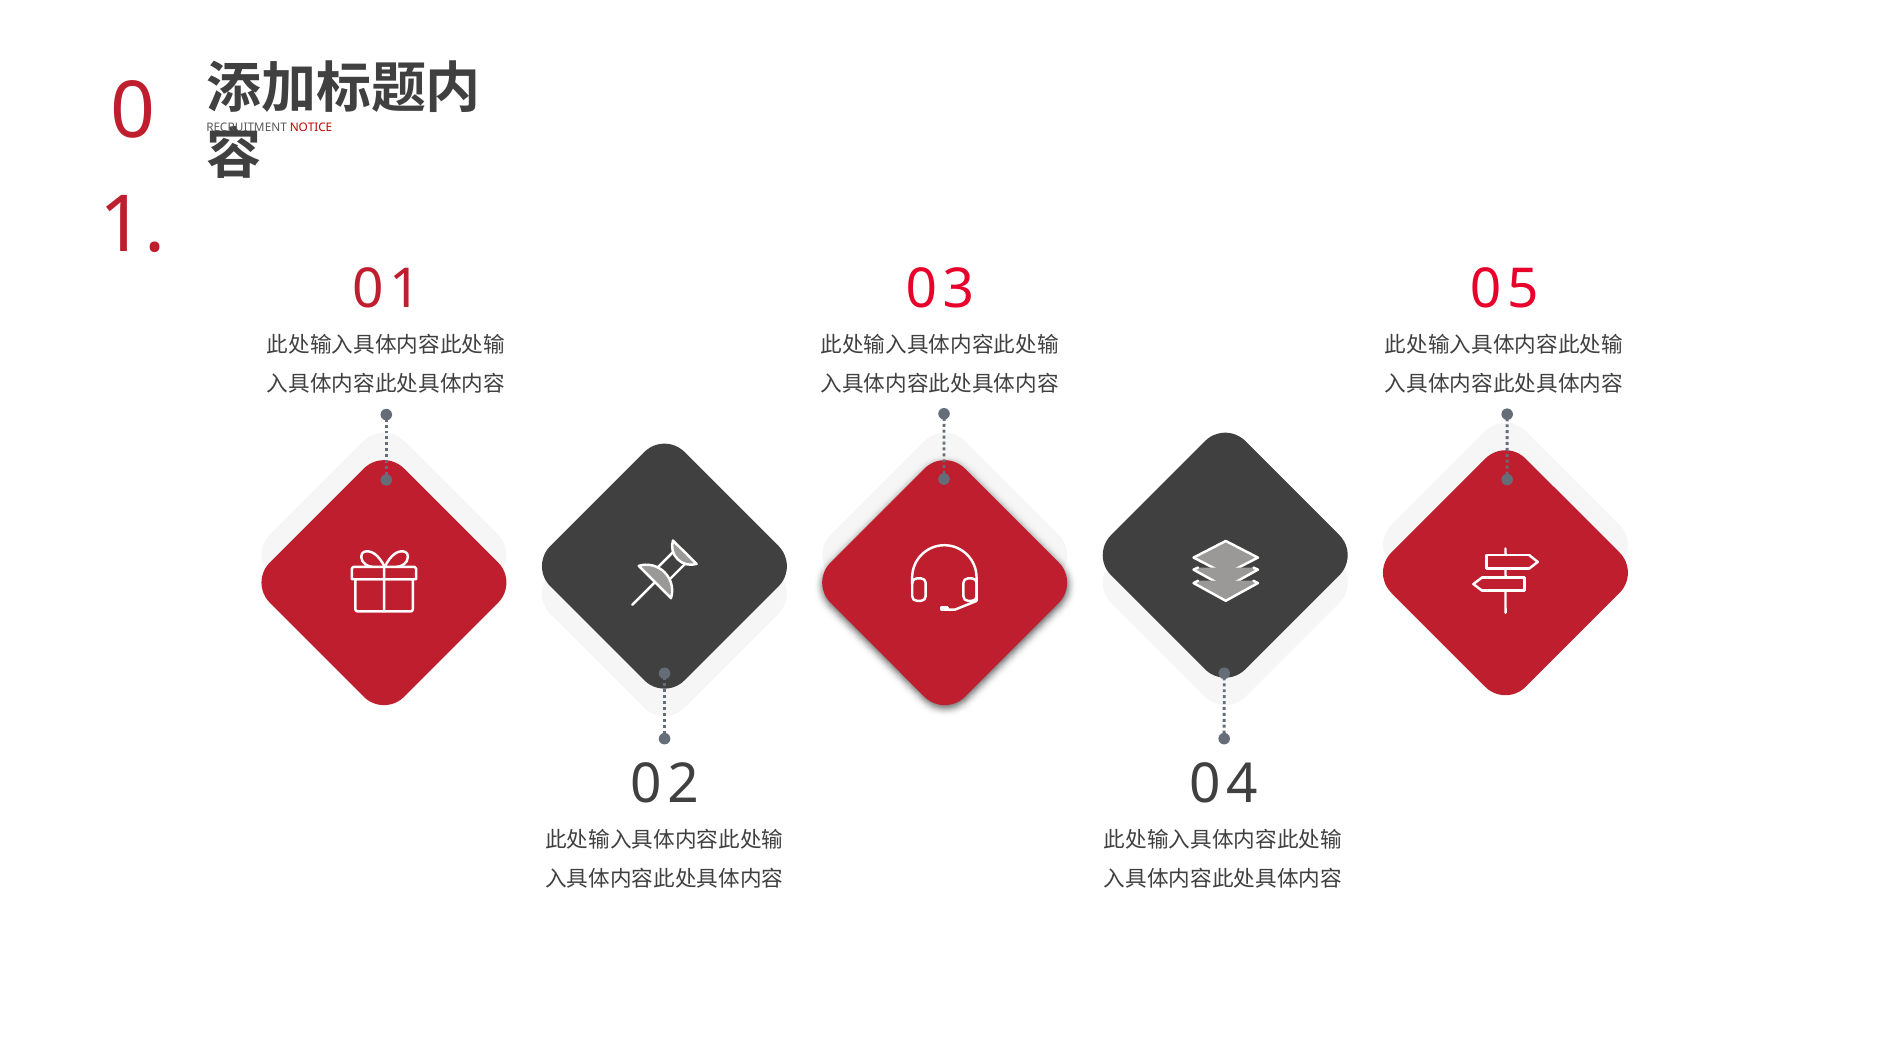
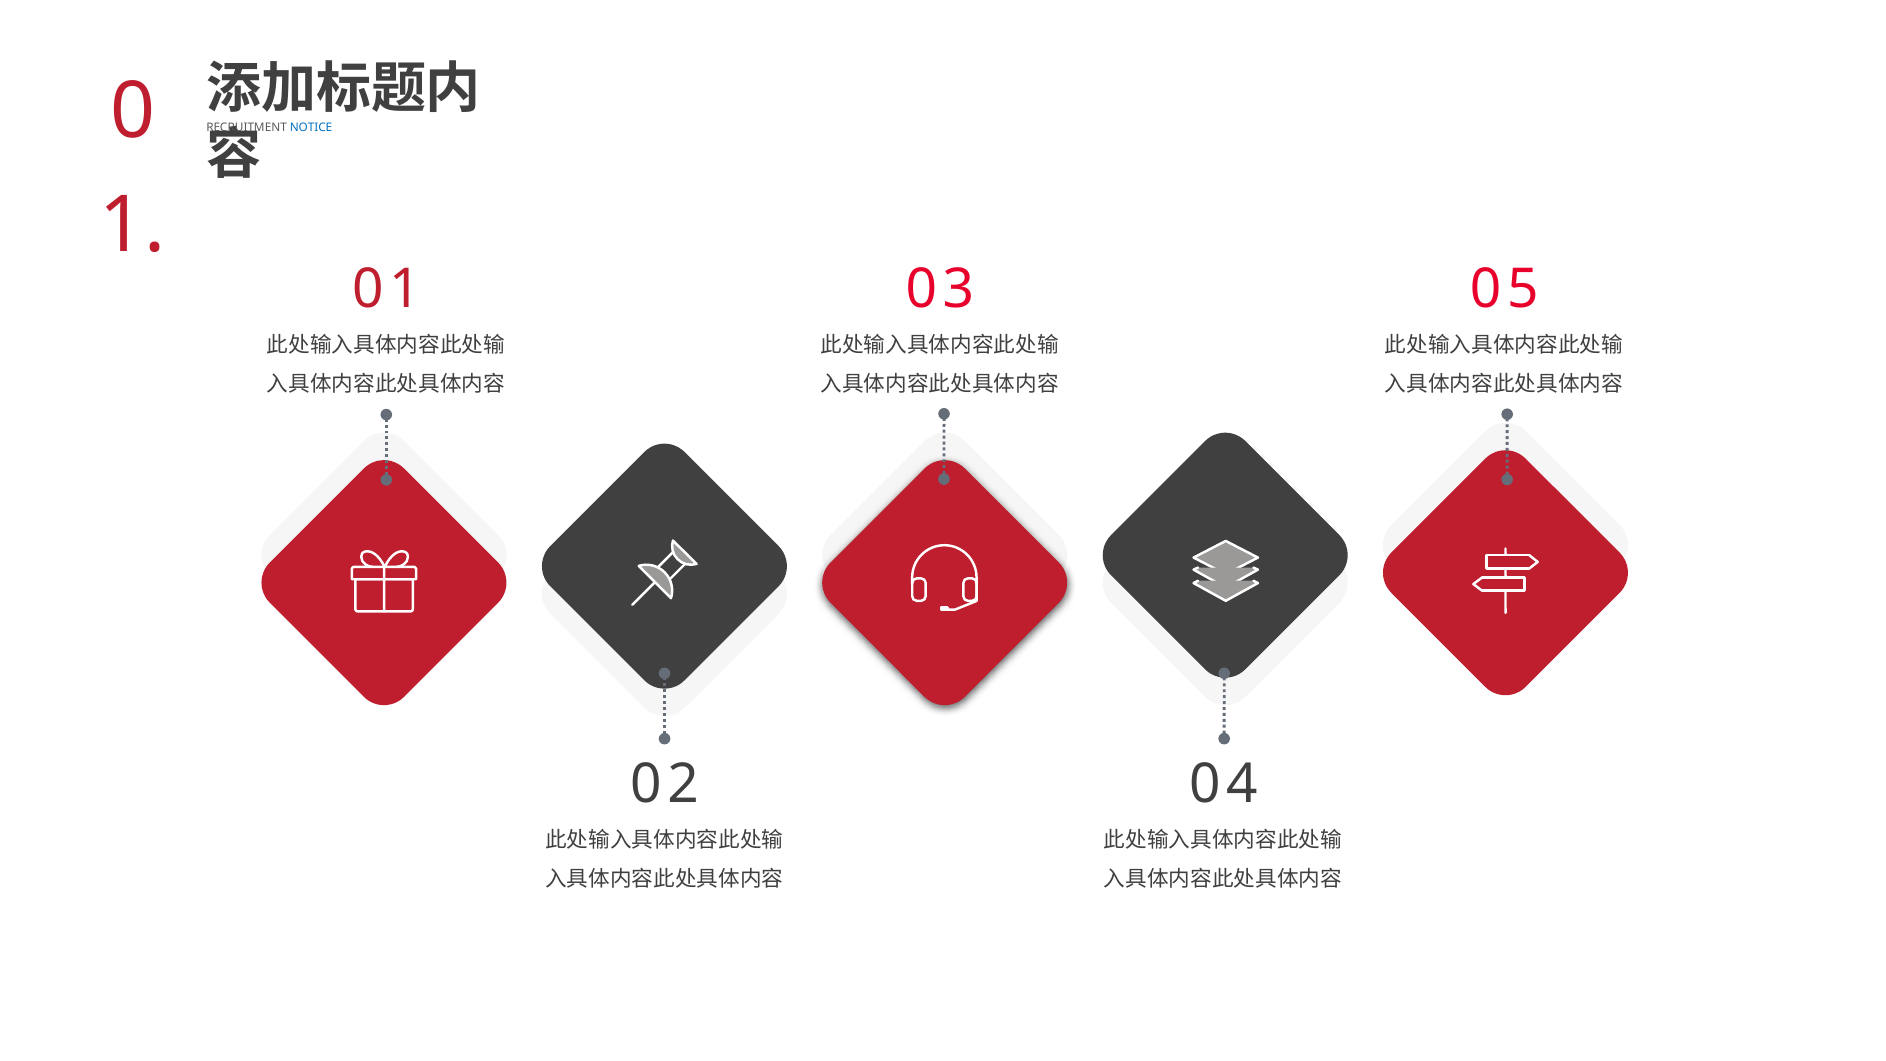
NOTICE colour: red -> blue
